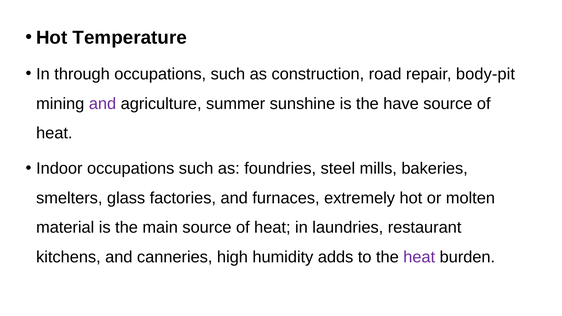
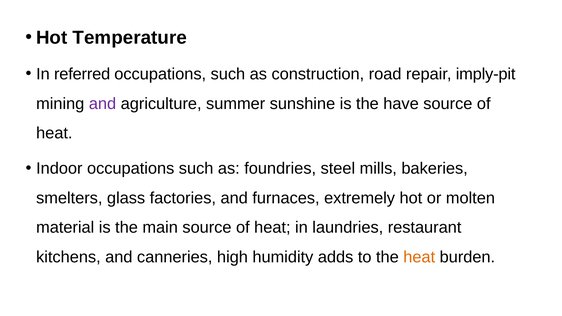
through: through -> referred
body-pit: body-pit -> imply-pit
heat at (419, 257) colour: purple -> orange
